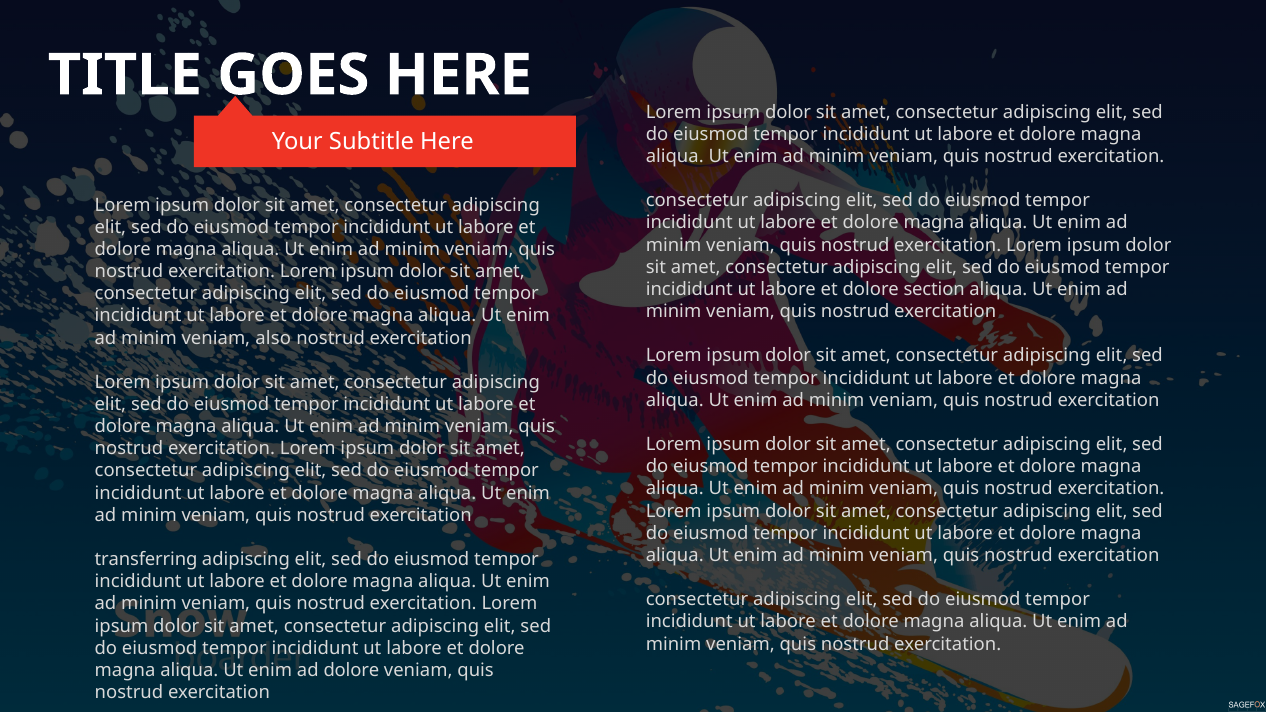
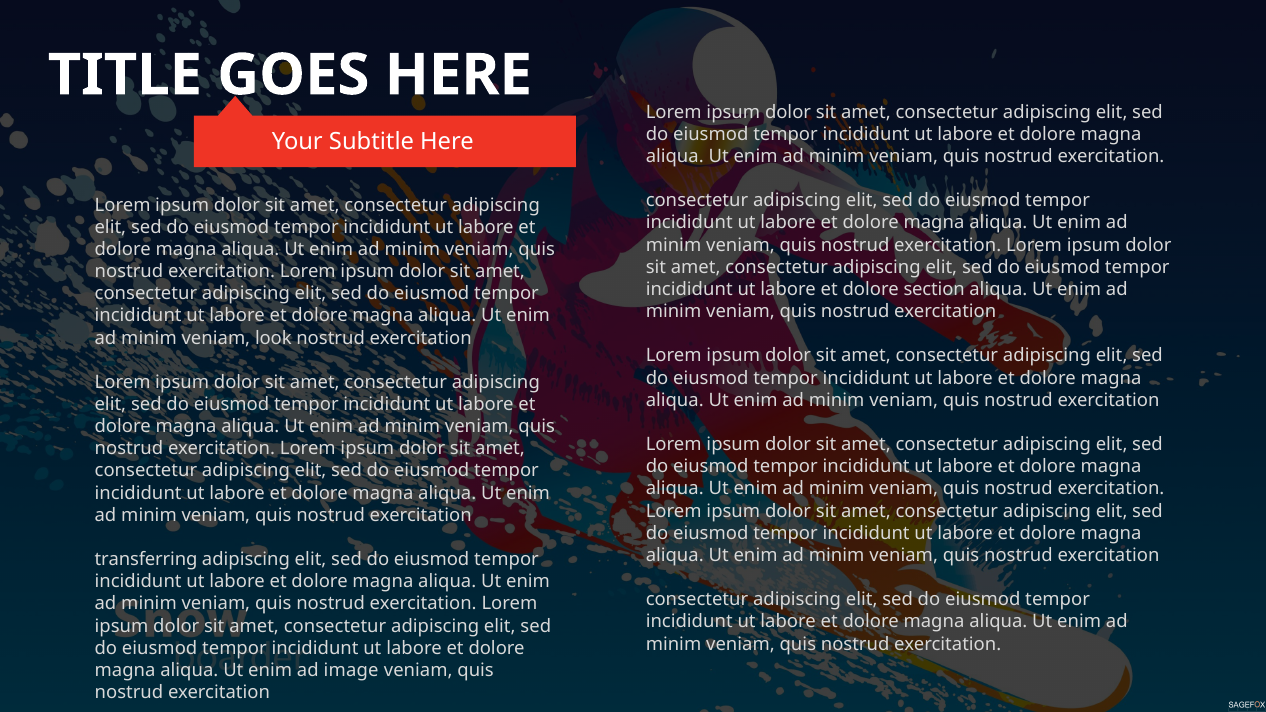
also: also -> look
ad dolore: dolore -> image
